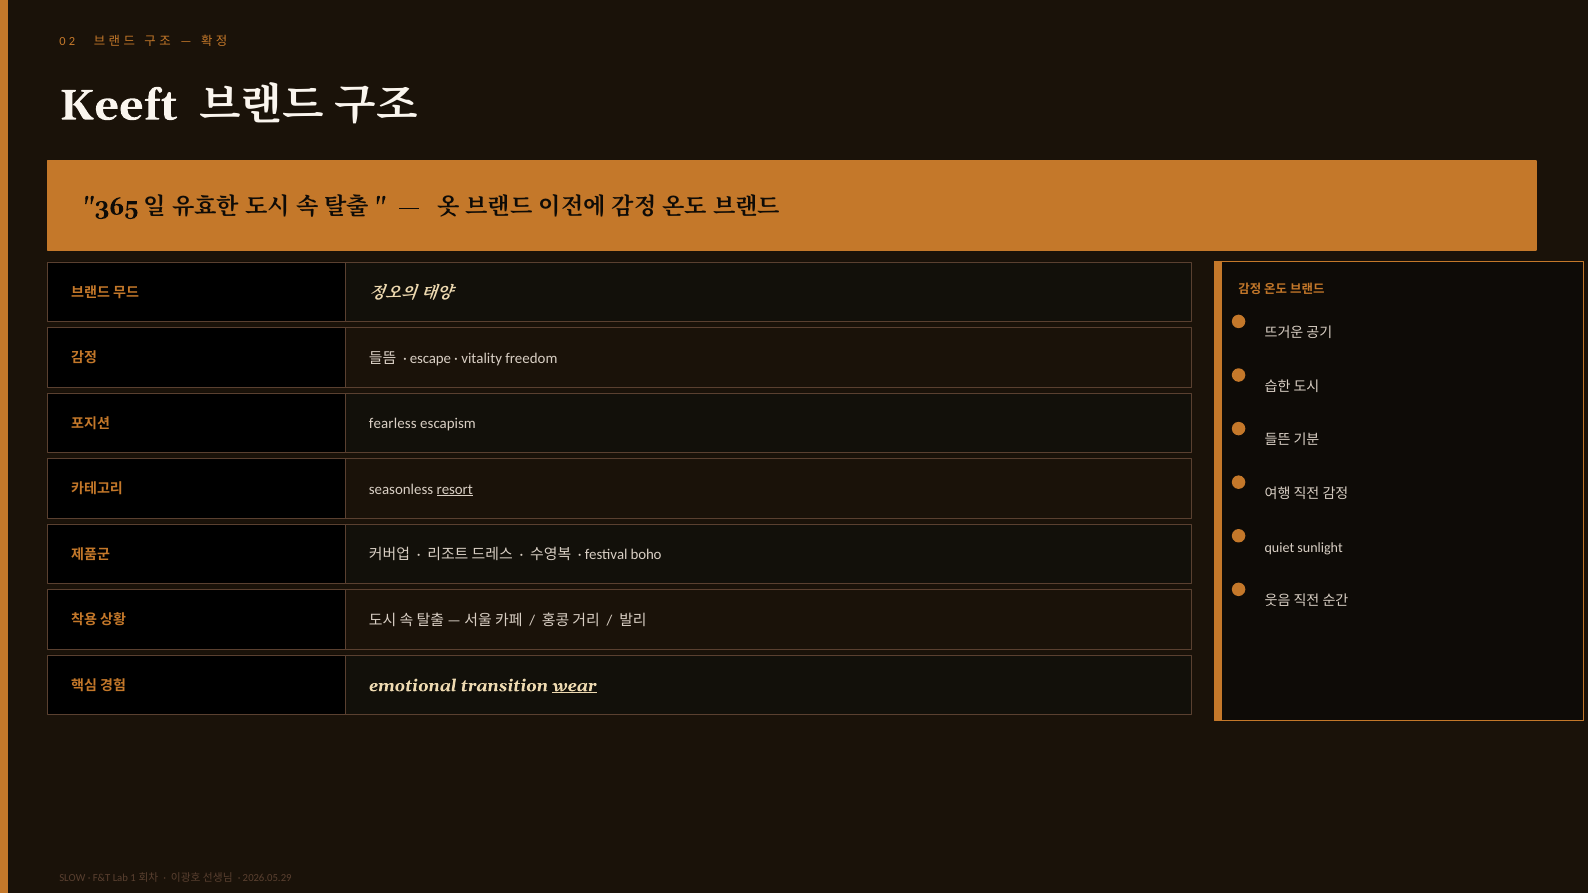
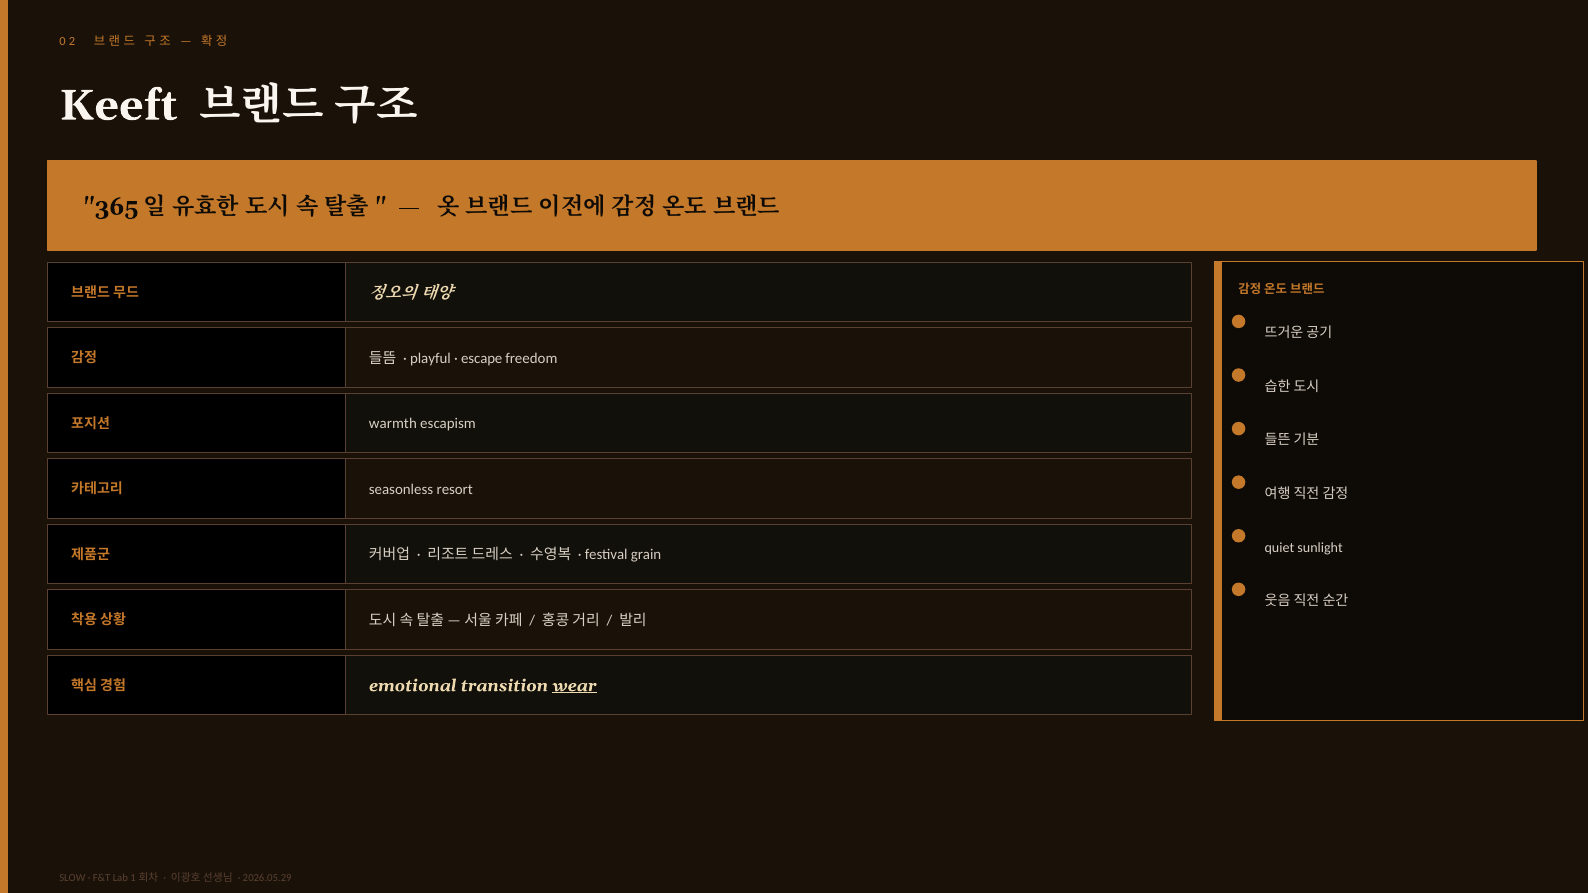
escape: escape -> playful
vitality: vitality -> escape
fearless: fearless -> warmth
resort underline: present -> none
boho: boho -> grain
